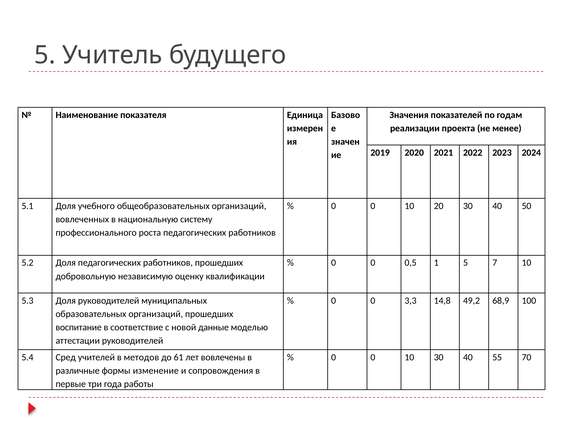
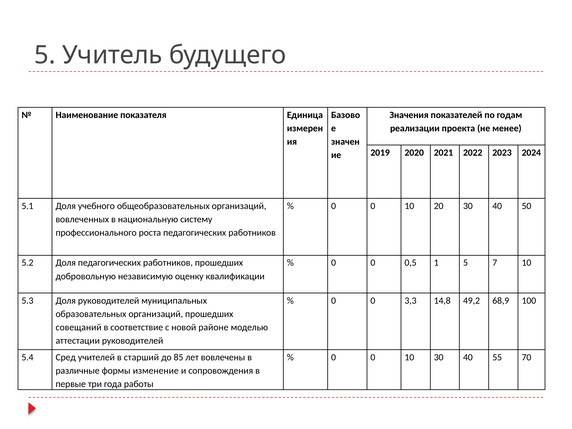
воспитание: воспитание -> совещаний
данные: данные -> районе
методов: методов -> старший
61: 61 -> 85
